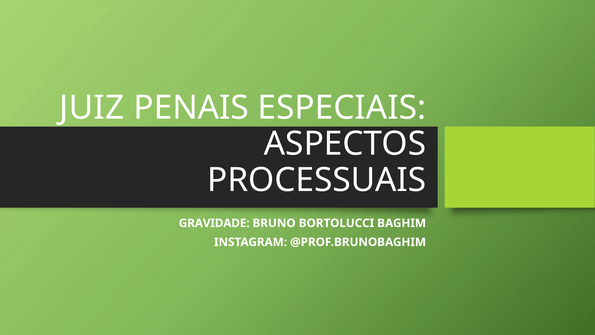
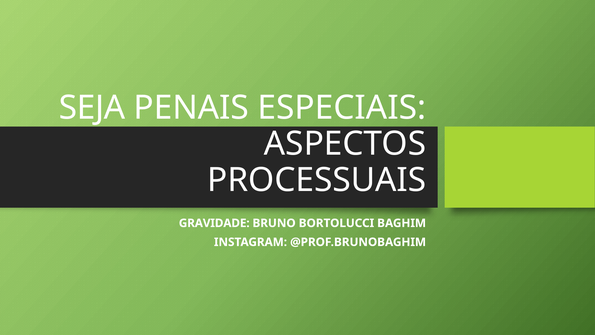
JUIZ: JUIZ -> SEJA
